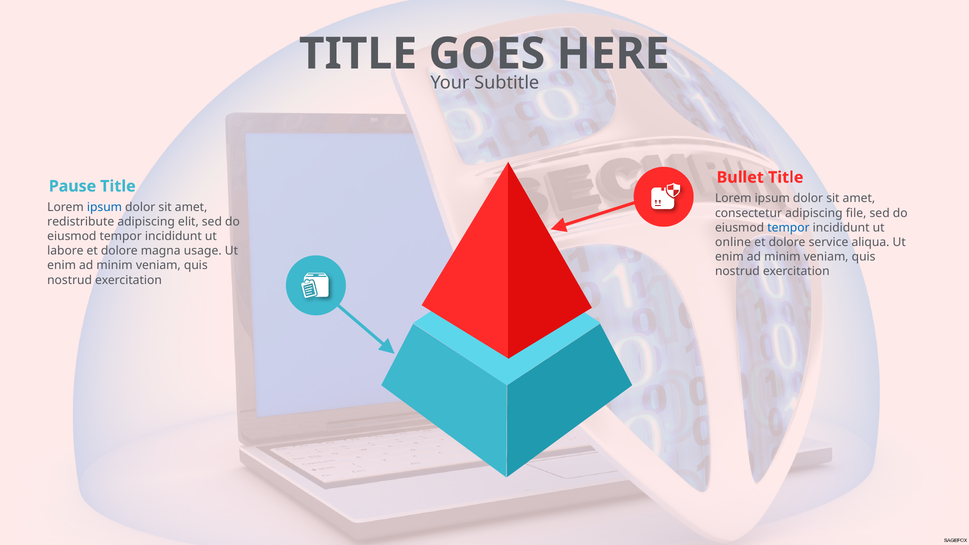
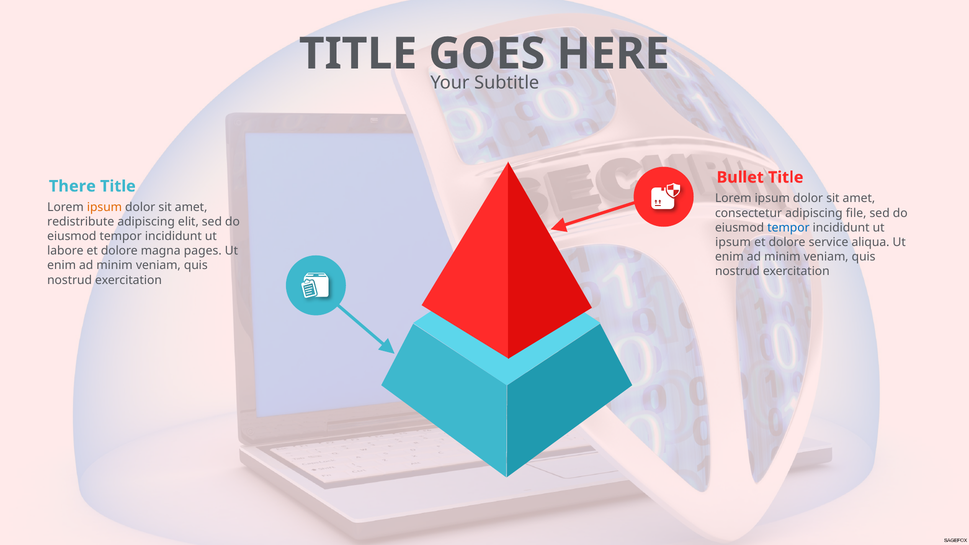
Pause: Pause -> There
ipsum at (104, 207) colour: blue -> orange
online at (733, 242): online -> ipsum
usage: usage -> pages
